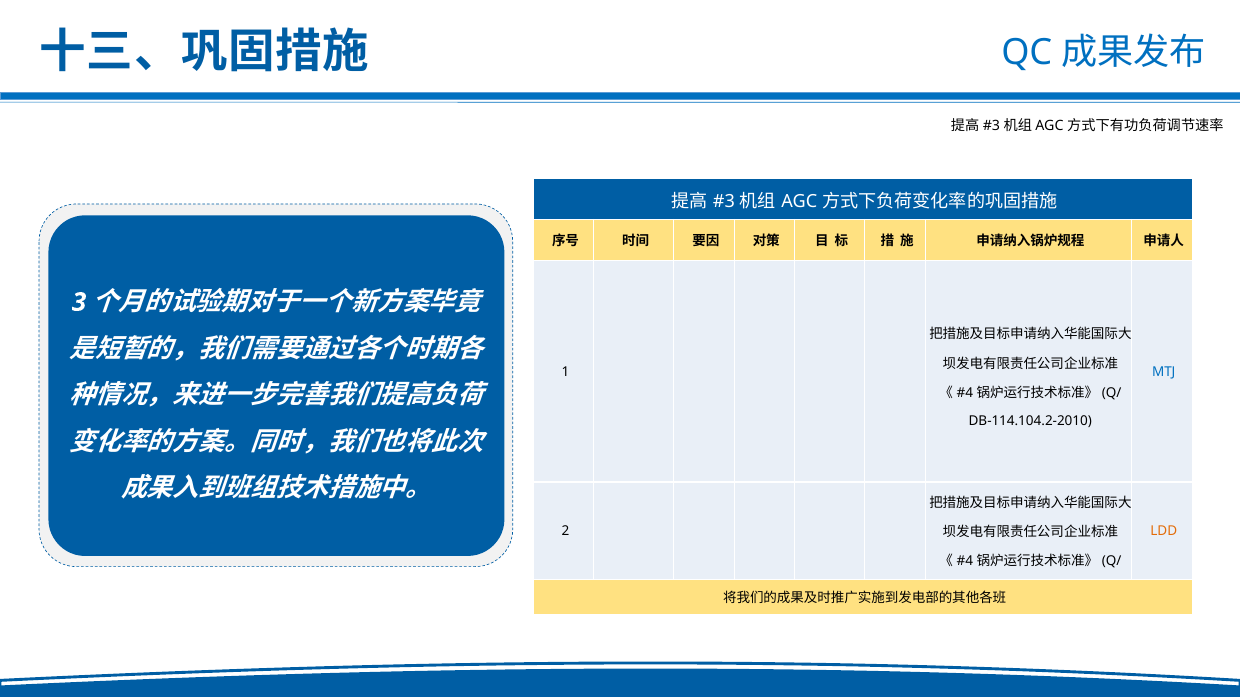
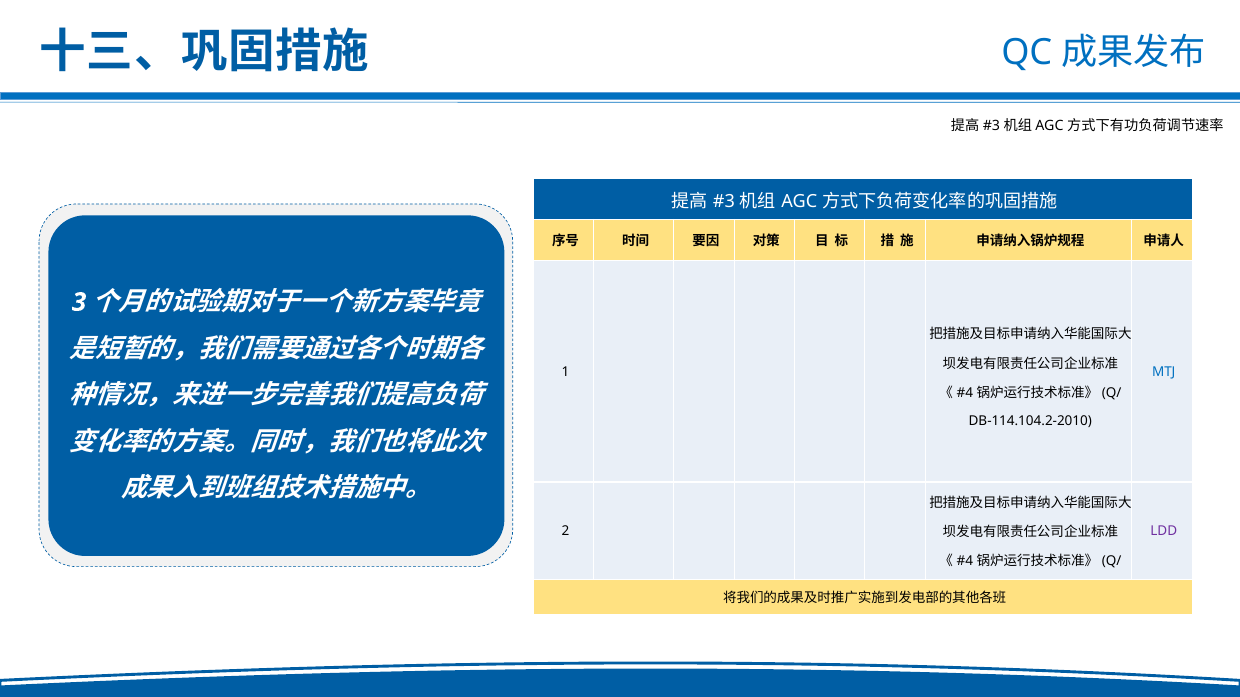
LDD colour: orange -> purple
